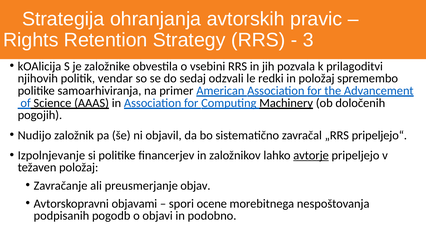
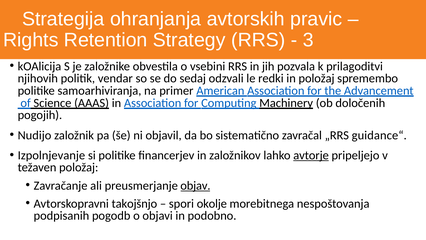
pripeljejo“: pripeljejo“ -> guidance“
objav underline: none -> present
objavami: objavami -> takojšnjo
ocene: ocene -> okolje
